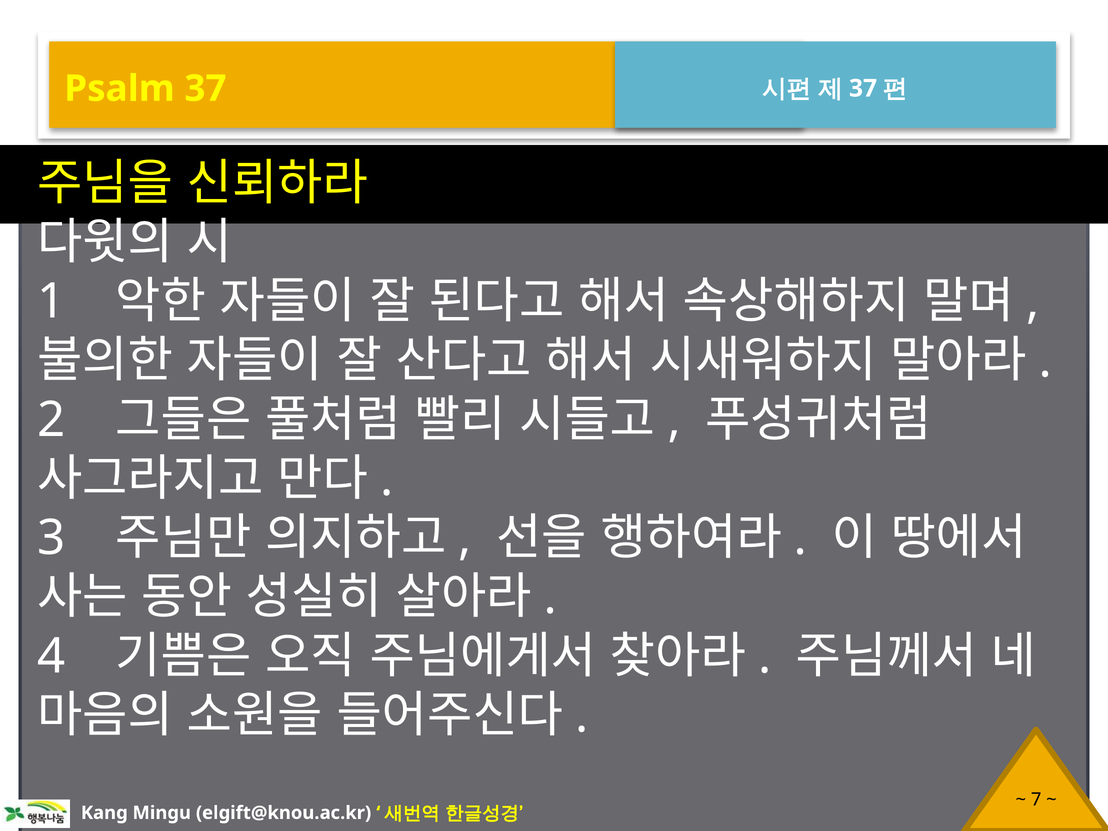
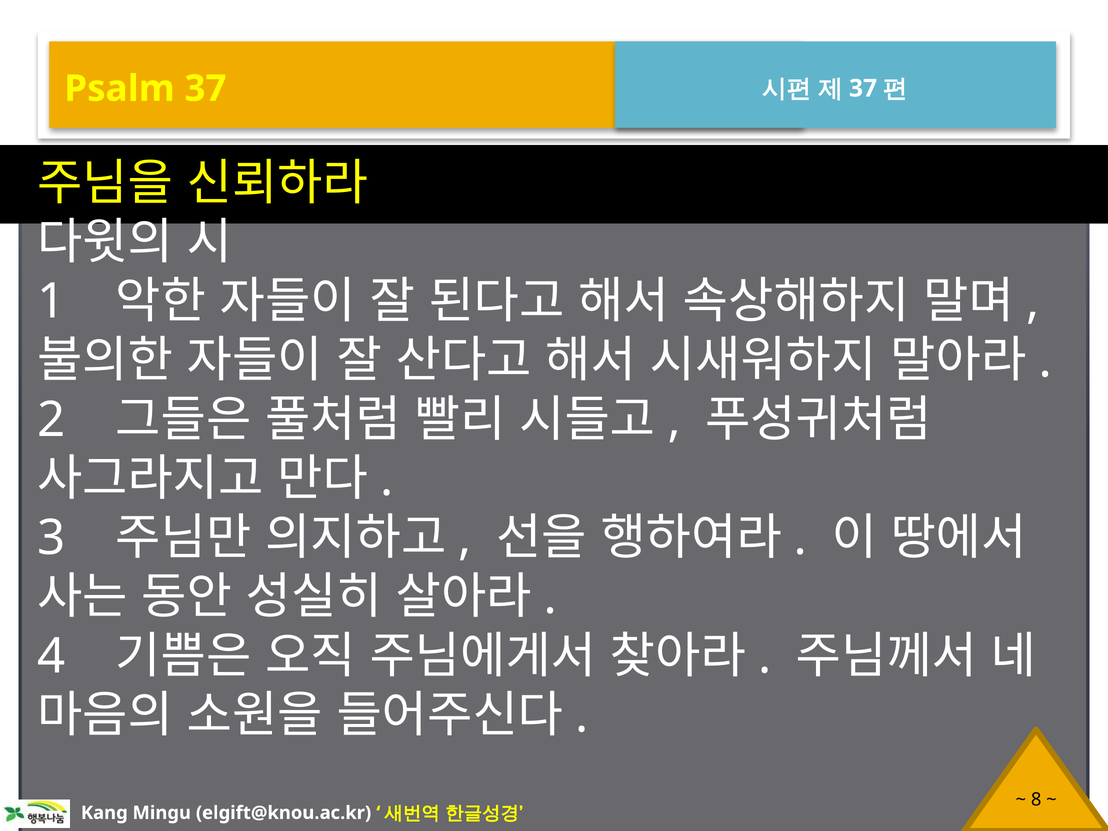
7: 7 -> 8
